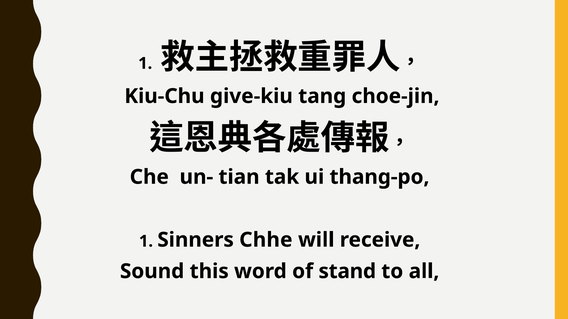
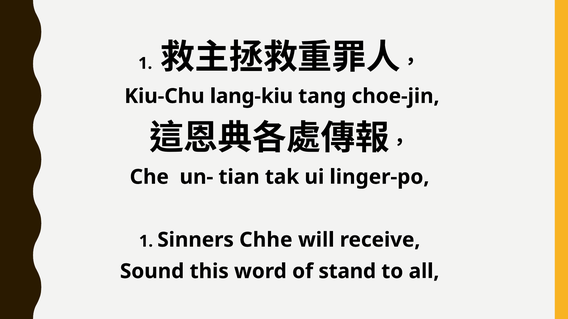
give-kiu: give-kiu -> lang-kiu
thang-po: thang-po -> linger-po
